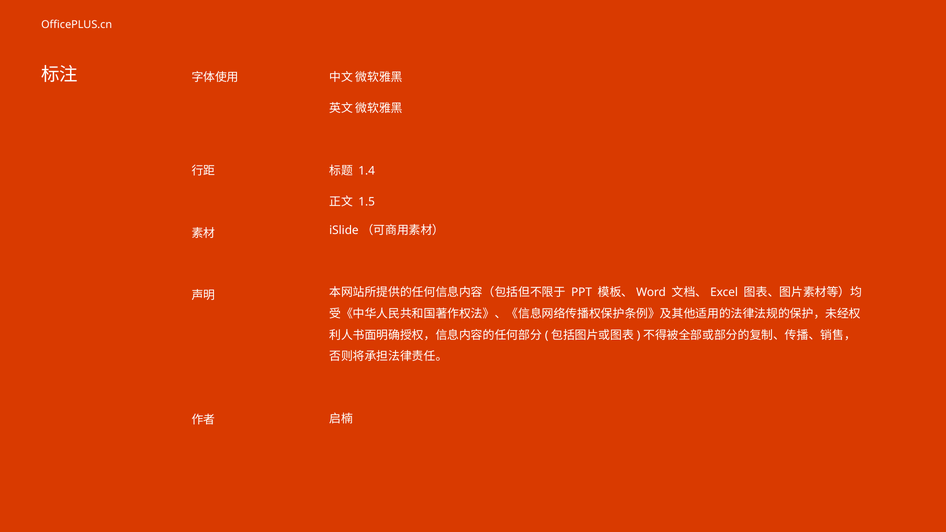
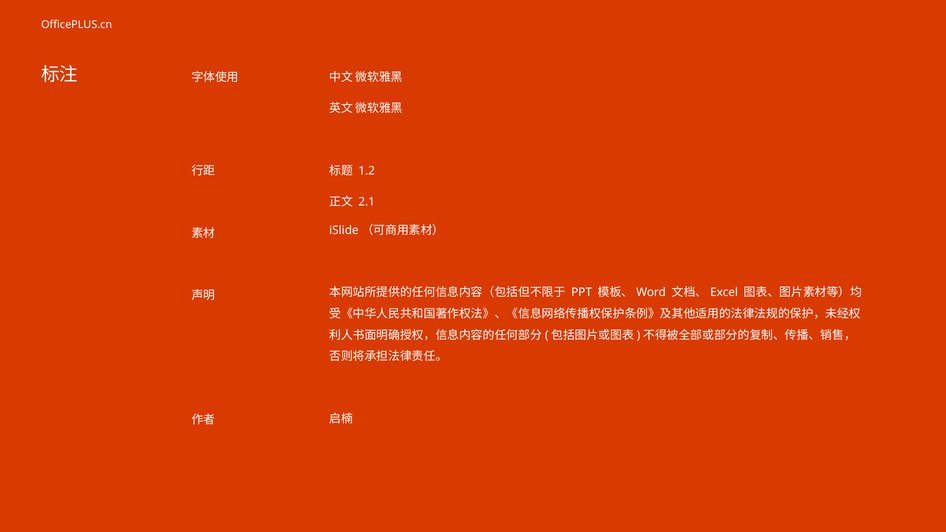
1.4: 1.4 -> 1.2
1.5: 1.5 -> 2.1
